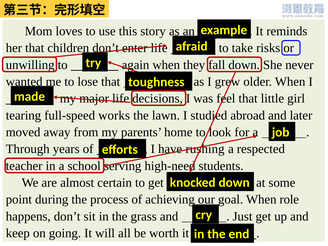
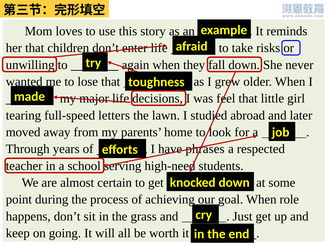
works: works -> letters
rushing: rushing -> phrases
